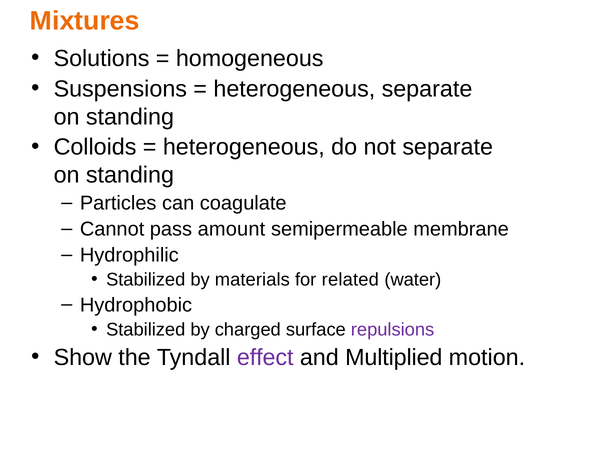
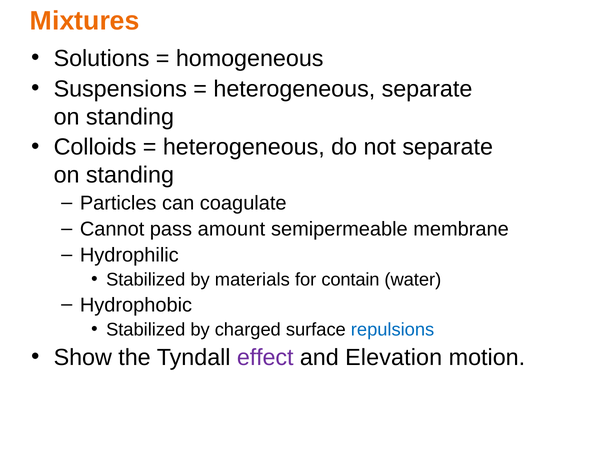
related: related -> contain
repulsions colour: purple -> blue
Multiplied: Multiplied -> Elevation
